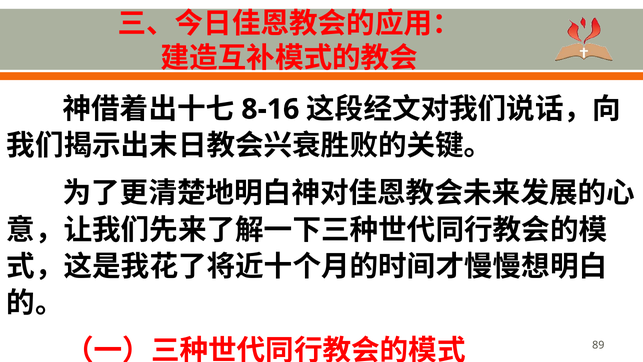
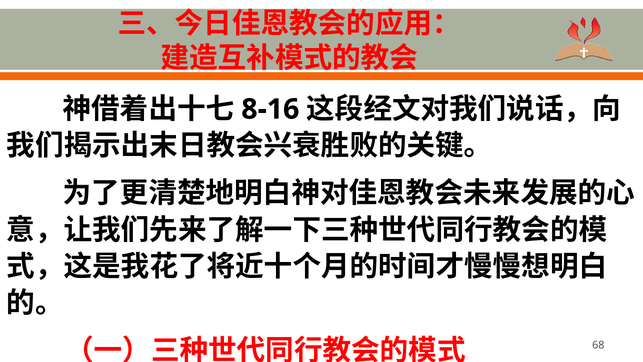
89: 89 -> 68
